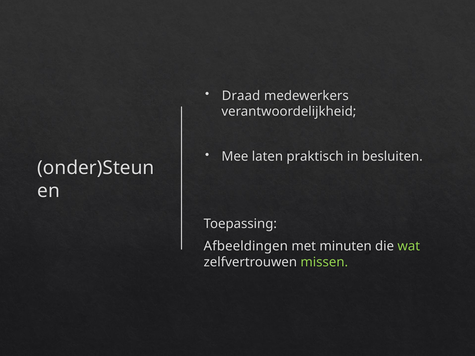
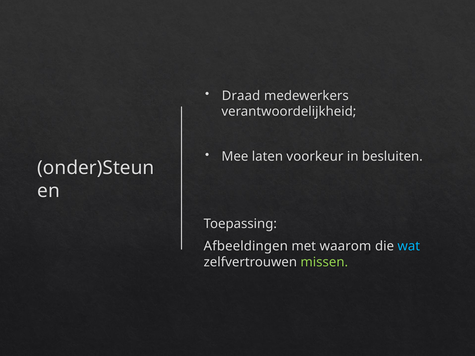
praktisch: praktisch -> voorkeur
minuten: minuten -> waarom
wat colour: light green -> light blue
